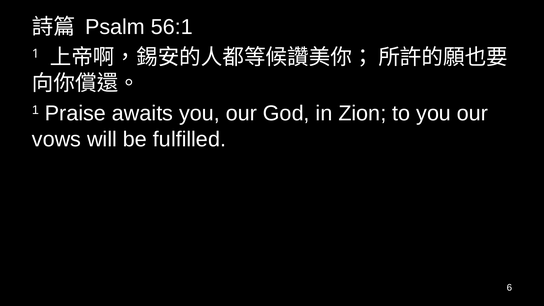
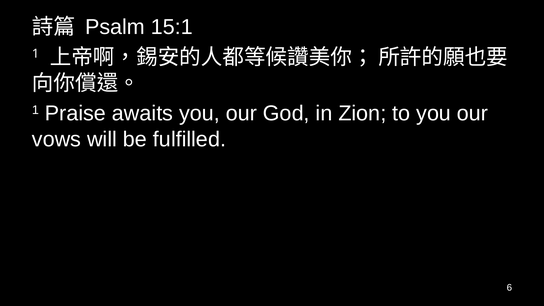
56:1: 56:1 -> 15:1
